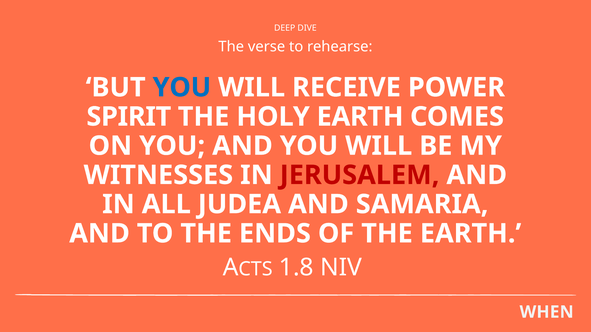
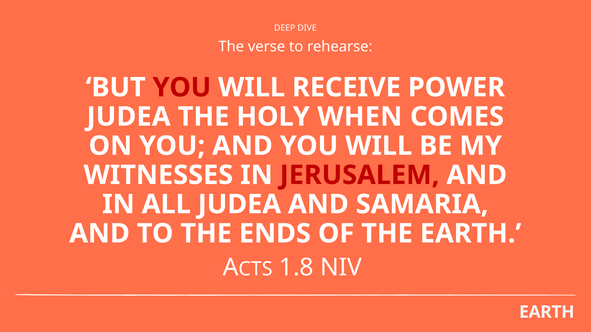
YOU at (182, 88) colour: blue -> red
SPIRIT at (129, 117): SPIRIT -> JUDEA
HOLY EARTH: EARTH -> WHEN
WHEN at (547, 312): WHEN -> EARTH
